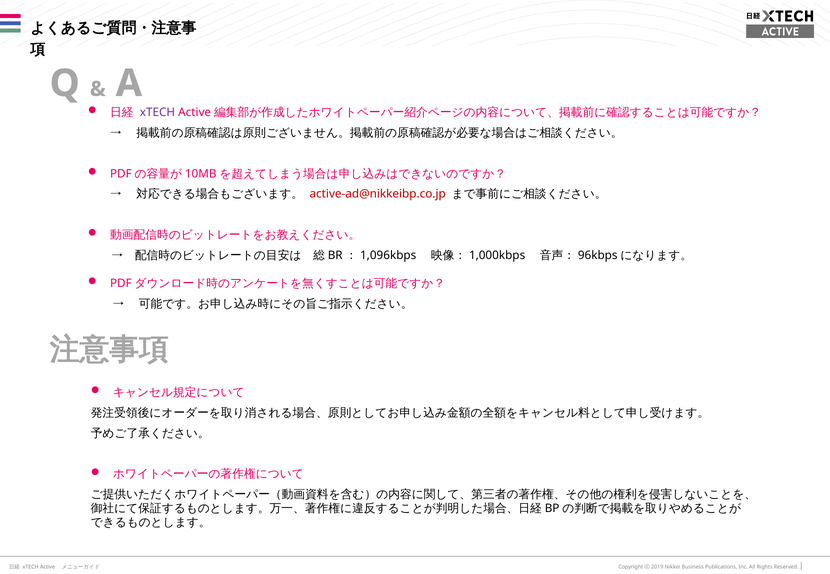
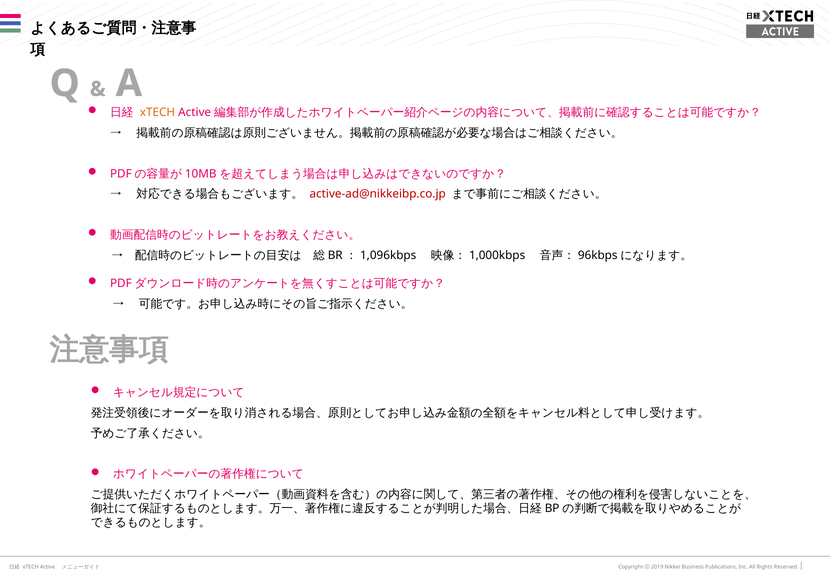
xTECH at (157, 113) colour: purple -> orange
